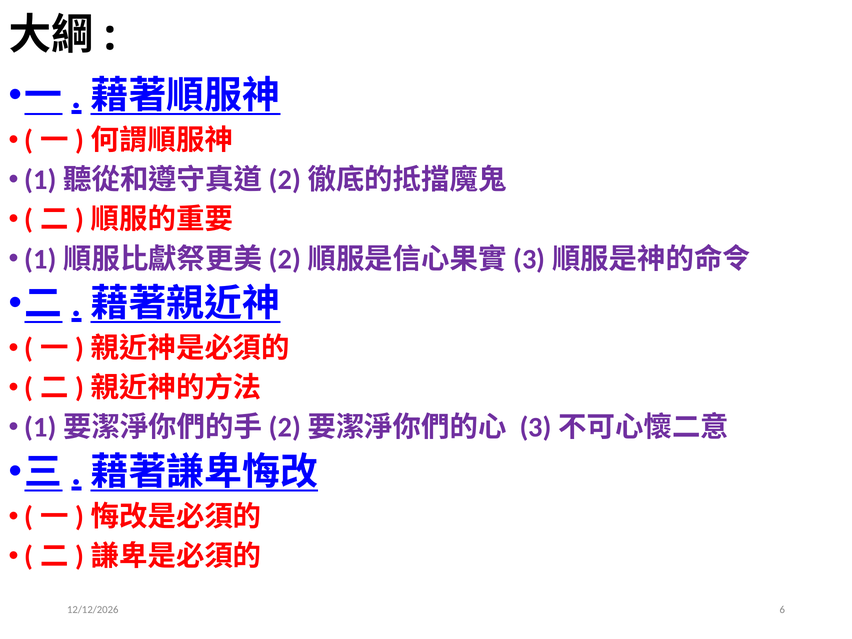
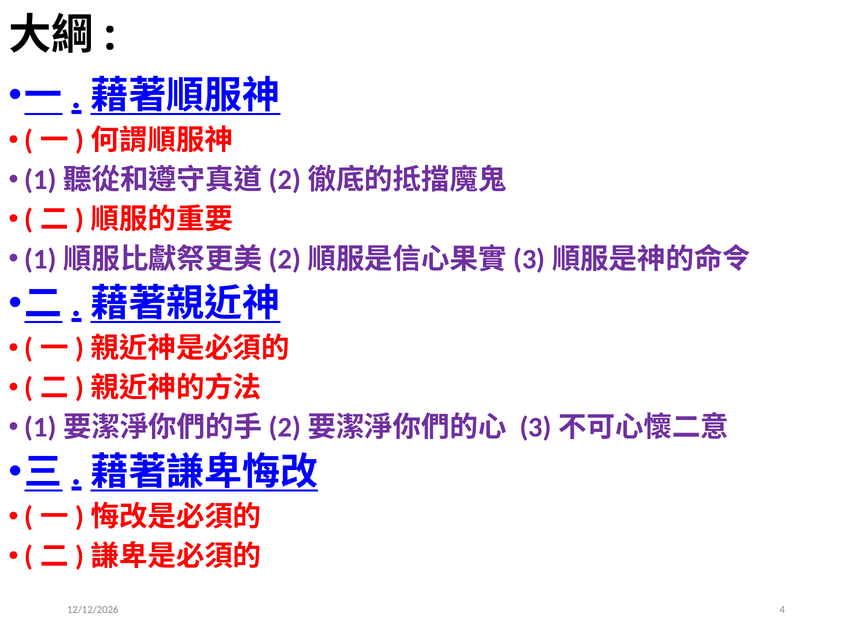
6: 6 -> 4
